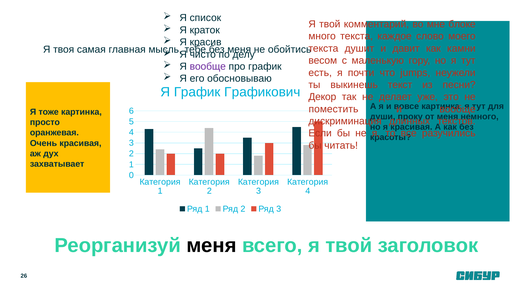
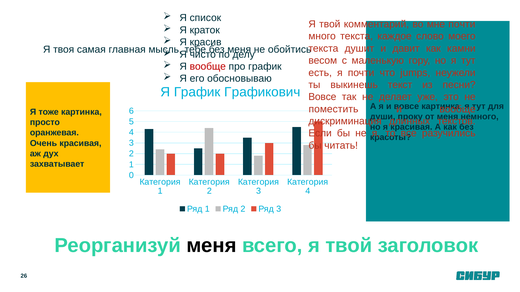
мне блоке: блоке -> почти
вообще at (208, 67) colour: purple -> red
Декор at (322, 97): Декор -> Вовсе
